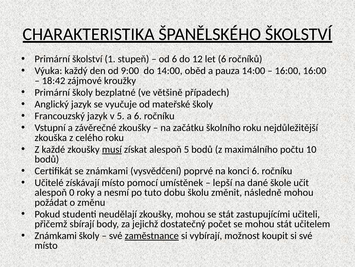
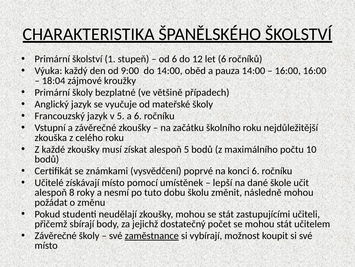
18:42: 18:42 -> 18:04
musí underline: present -> none
0: 0 -> 8
Známkami at (56, 235): Známkami -> Závěrečné
